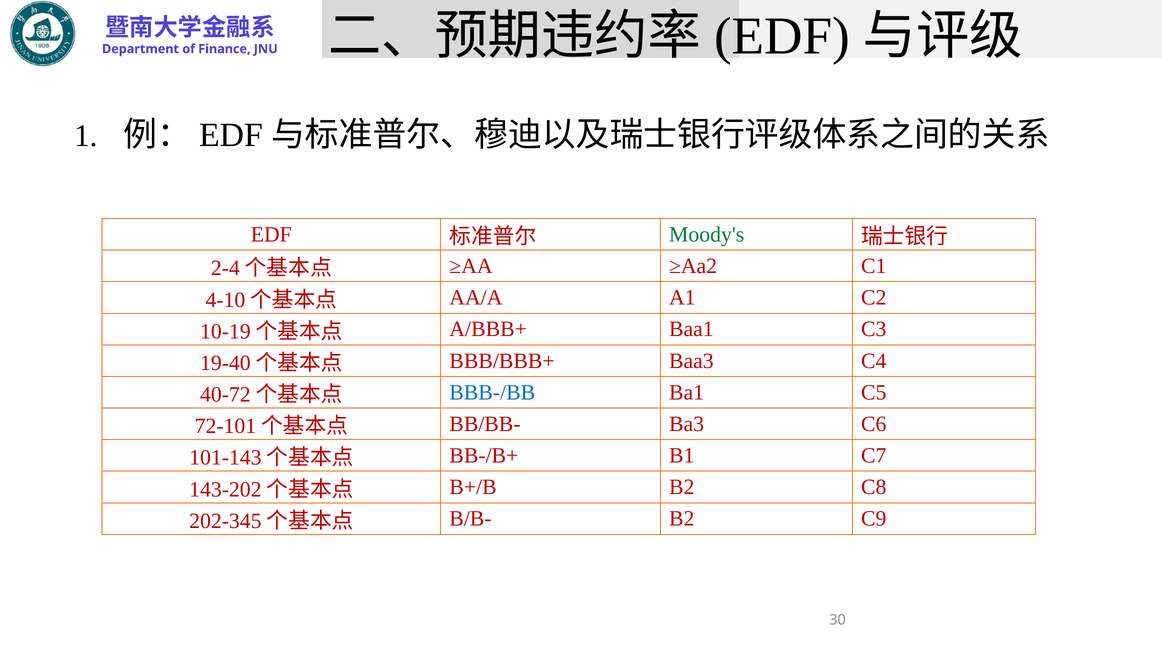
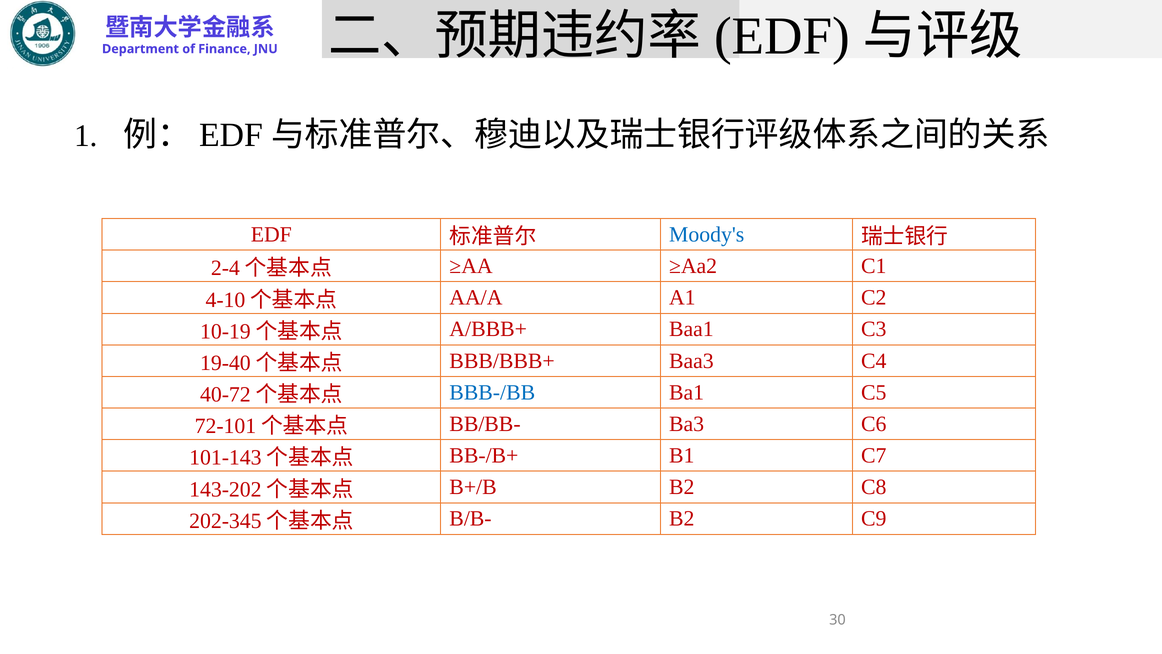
Moody's colour: green -> blue
